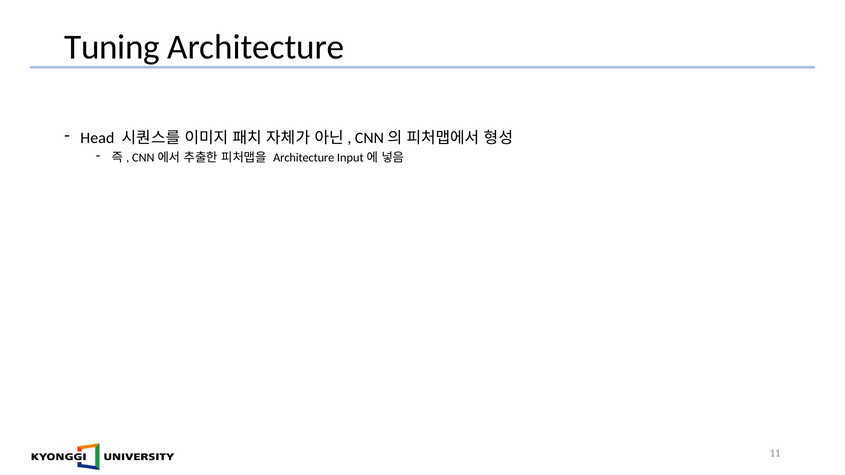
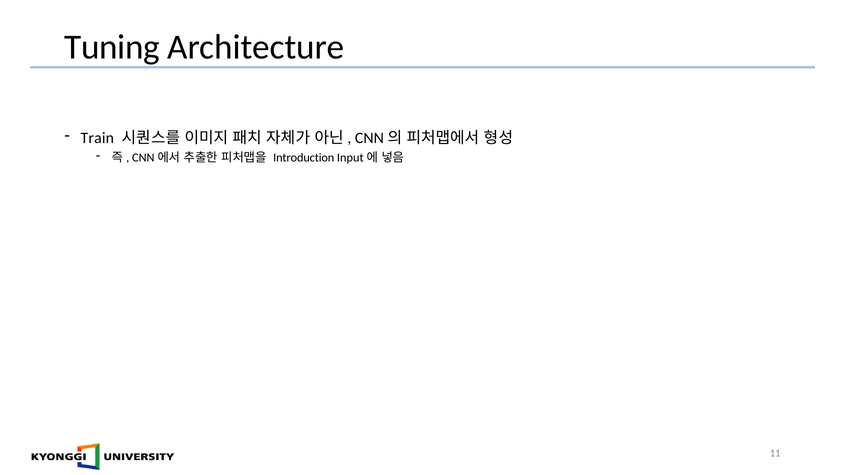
Head: Head -> Train
Architecture at (304, 158): Architecture -> Introduction
